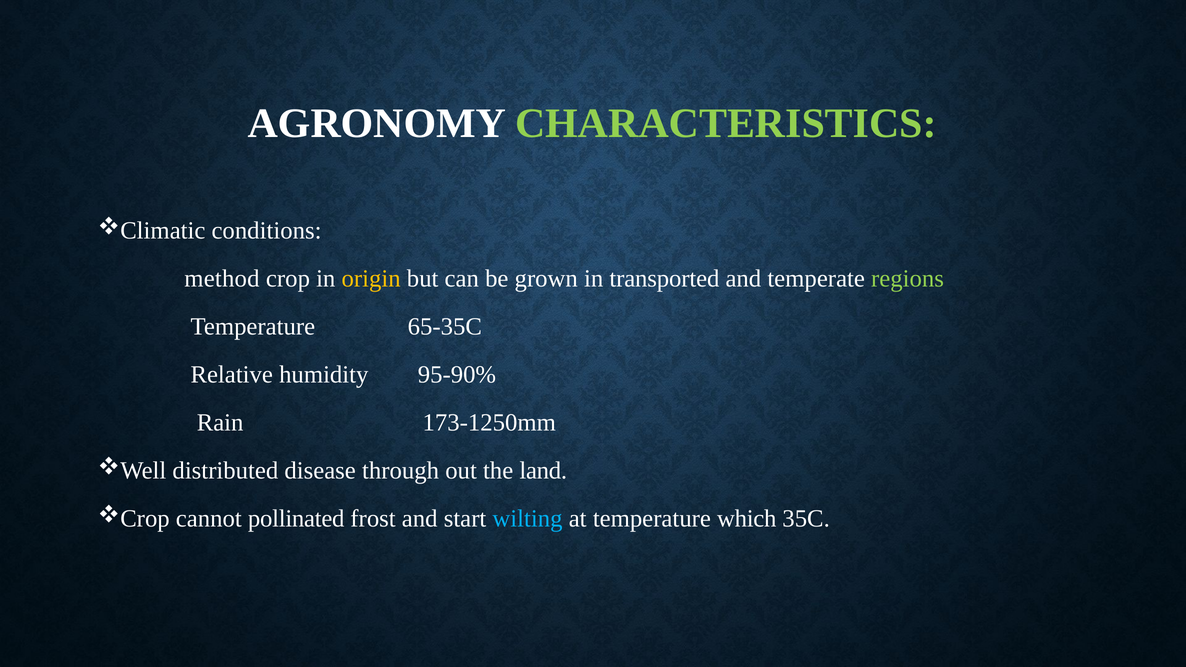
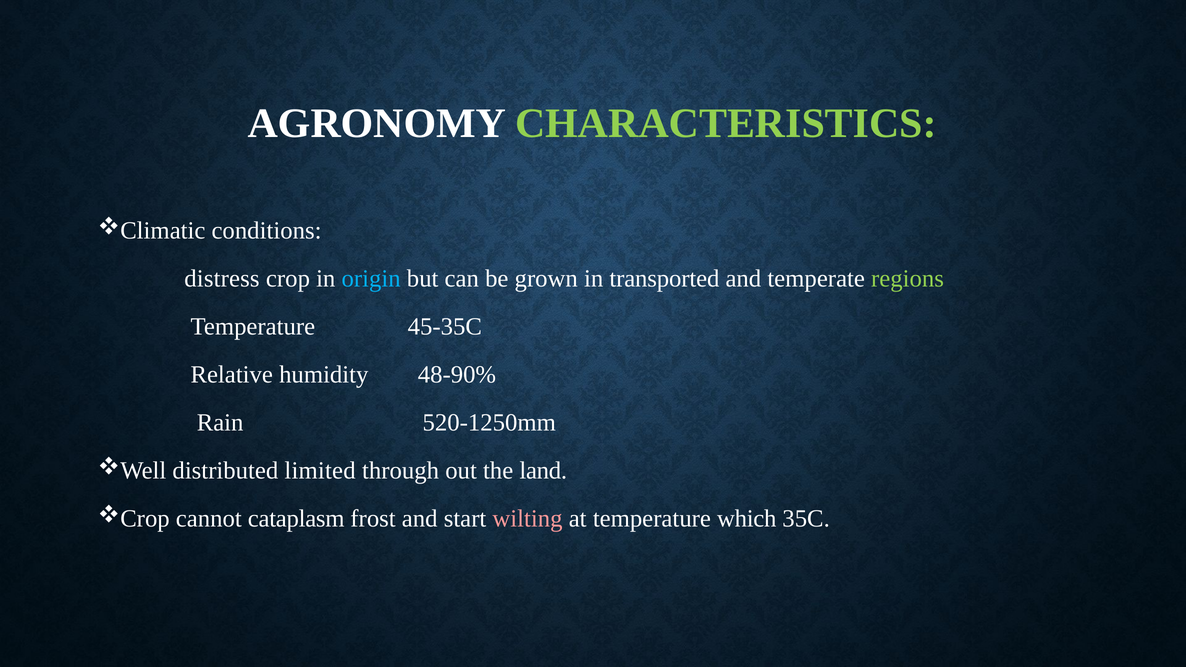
method: method -> distress
origin colour: yellow -> light blue
65-35C: 65-35C -> 45-35C
95-90%: 95-90% -> 48-90%
173-1250mm: 173-1250mm -> 520-1250mm
disease: disease -> limited
pollinated: pollinated -> cataplasm
wilting colour: light blue -> pink
